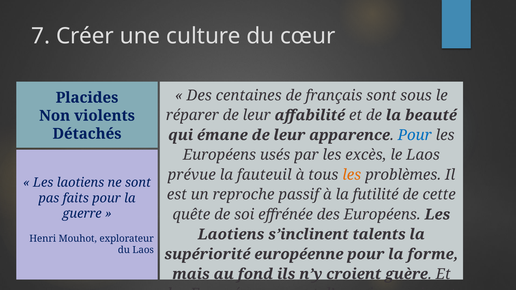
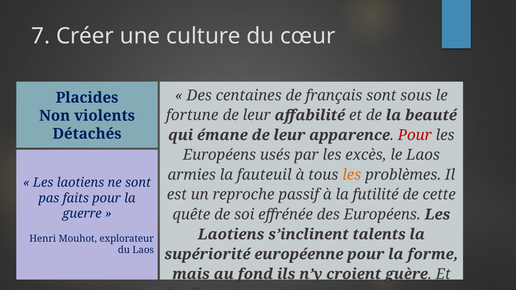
réparer: réparer -> fortune
Pour at (415, 135) colour: blue -> red
prévue: prévue -> armies
